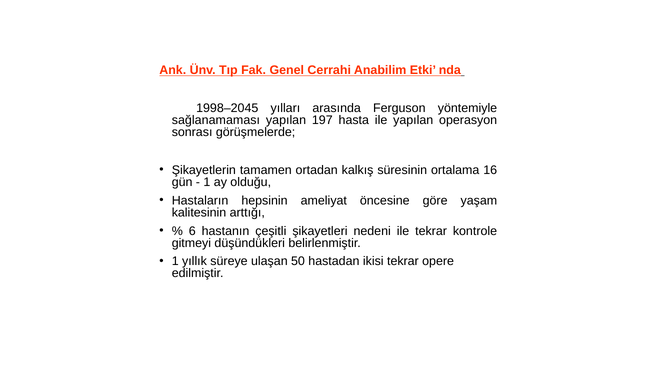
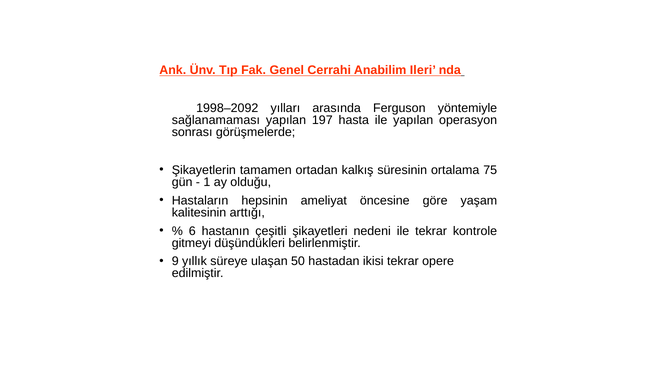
Etki: Etki -> Ileri
1998–2045: 1998–2045 -> 1998–2092
16: 16 -> 75
1 at (175, 261): 1 -> 9
